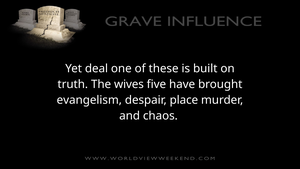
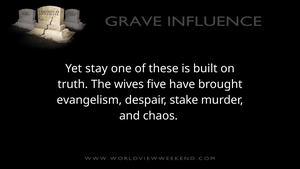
deal: deal -> stay
place: place -> stake
